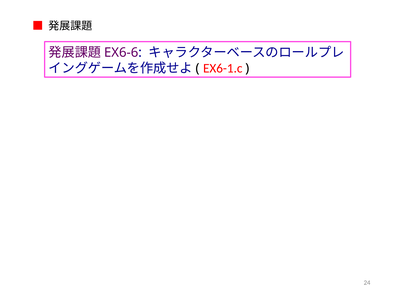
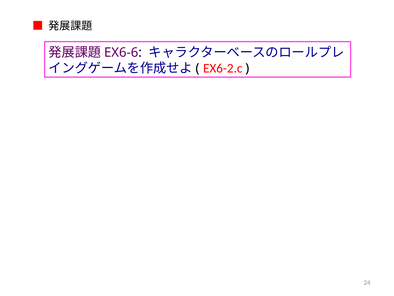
EX6-1.c: EX6-1.c -> EX6-2.c
